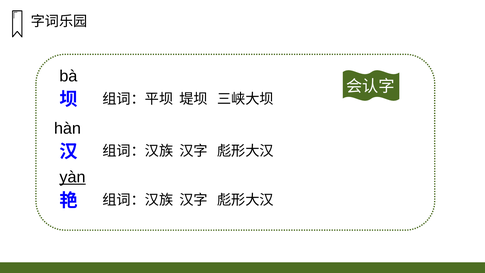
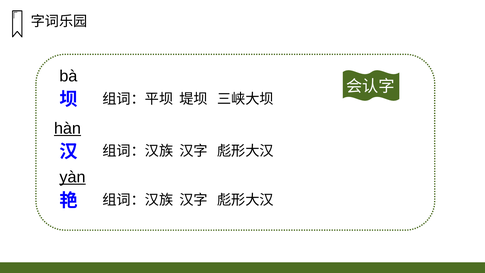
hàn underline: none -> present
